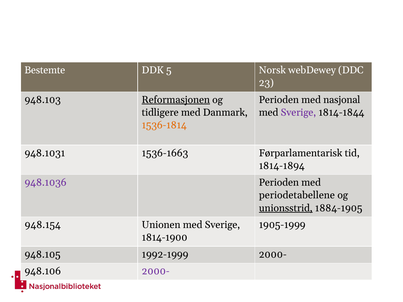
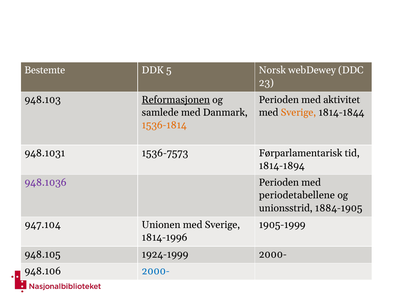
nasjonal: nasjonal -> aktivitet
tidligere: tidligere -> samlede
Sverige at (298, 113) colour: purple -> orange
1536-1663: 1536-1663 -> 1536-7573
unionsstrid underline: present -> none
948.154: 948.154 -> 947.104
1814-1900: 1814-1900 -> 1814-1996
1992-1999: 1992-1999 -> 1924-1999
2000- at (156, 271) colour: purple -> blue
